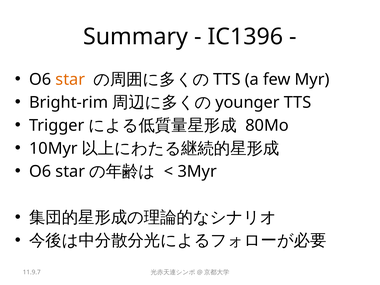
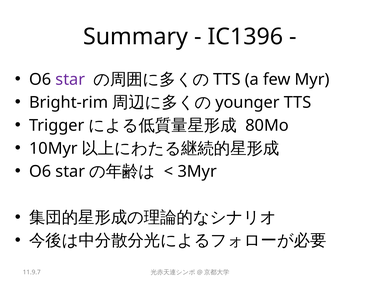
star at (70, 79) colour: orange -> purple
